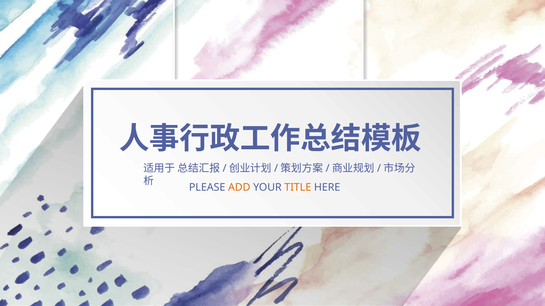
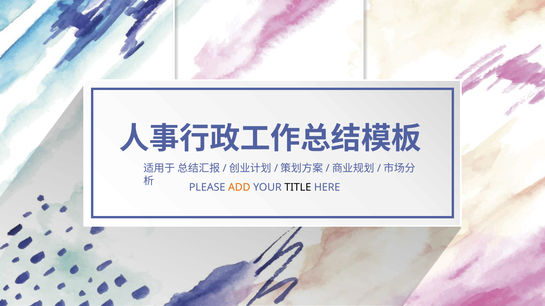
TITLE colour: orange -> black
